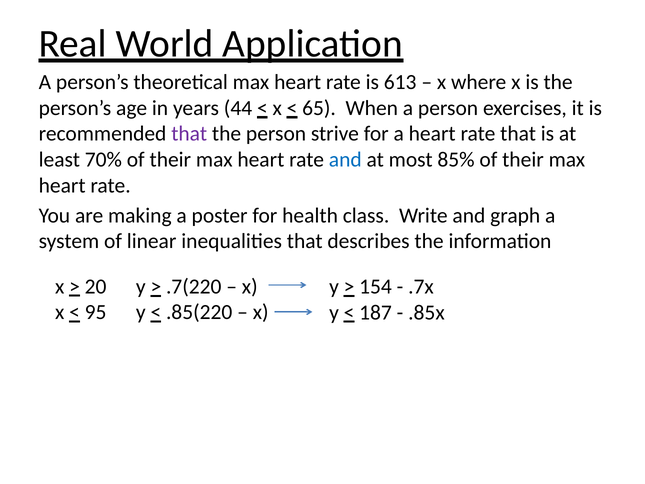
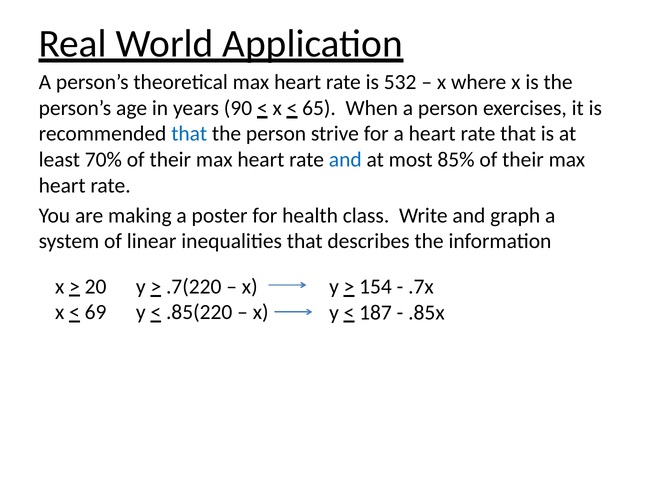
613: 613 -> 532
44: 44 -> 90
that at (189, 134) colour: purple -> blue
95: 95 -> 69
